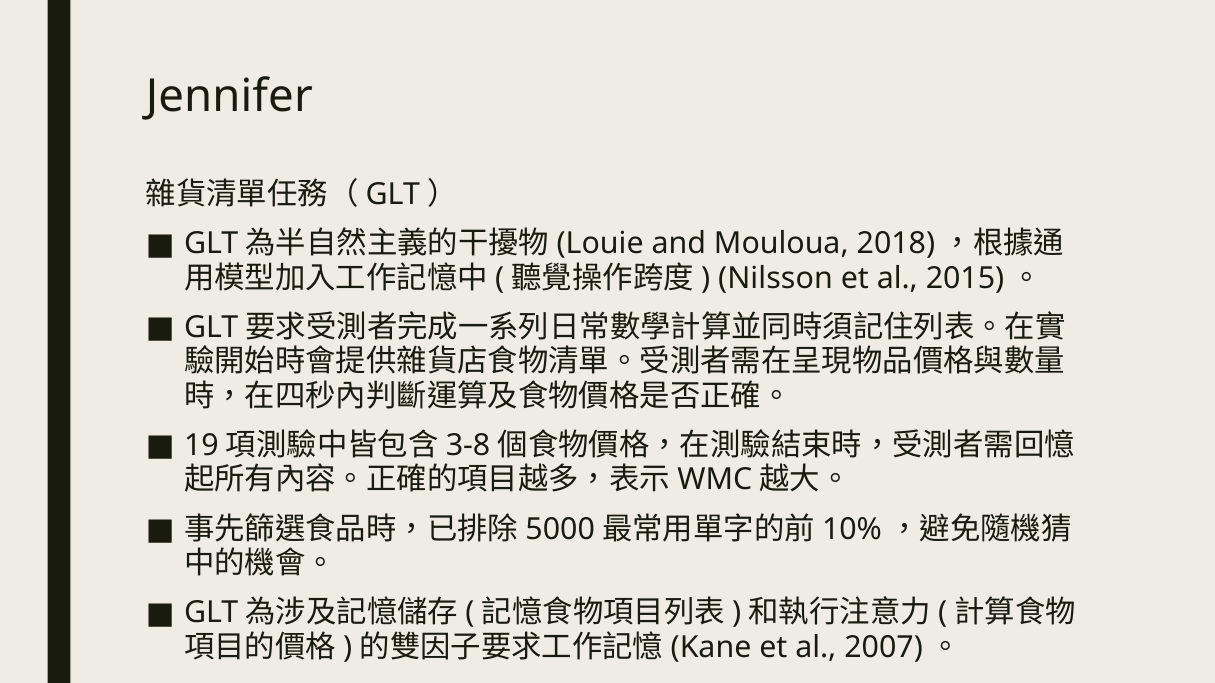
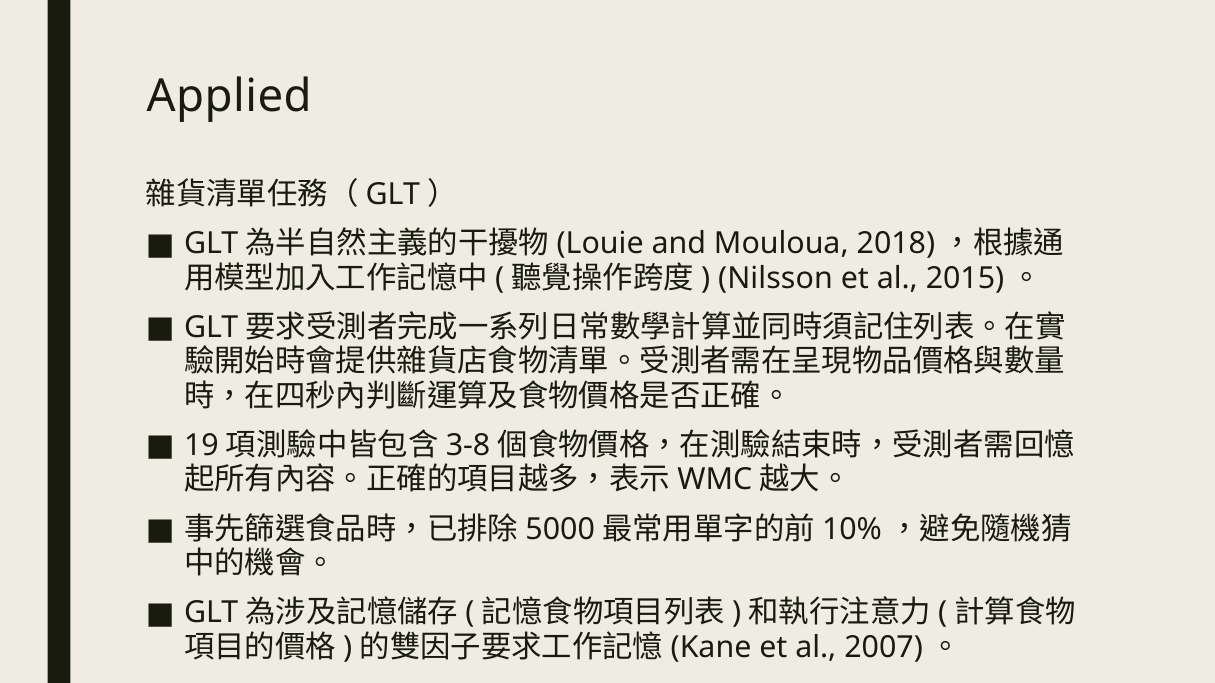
Jennifer: Jennifer -> Applied
